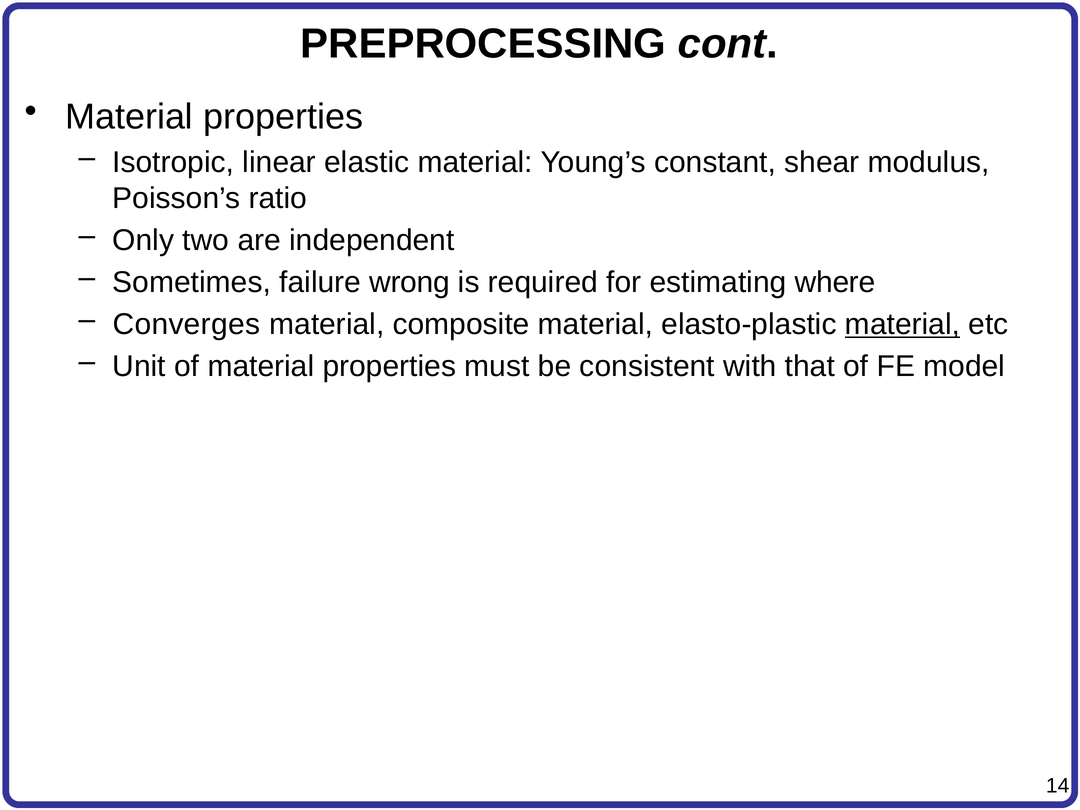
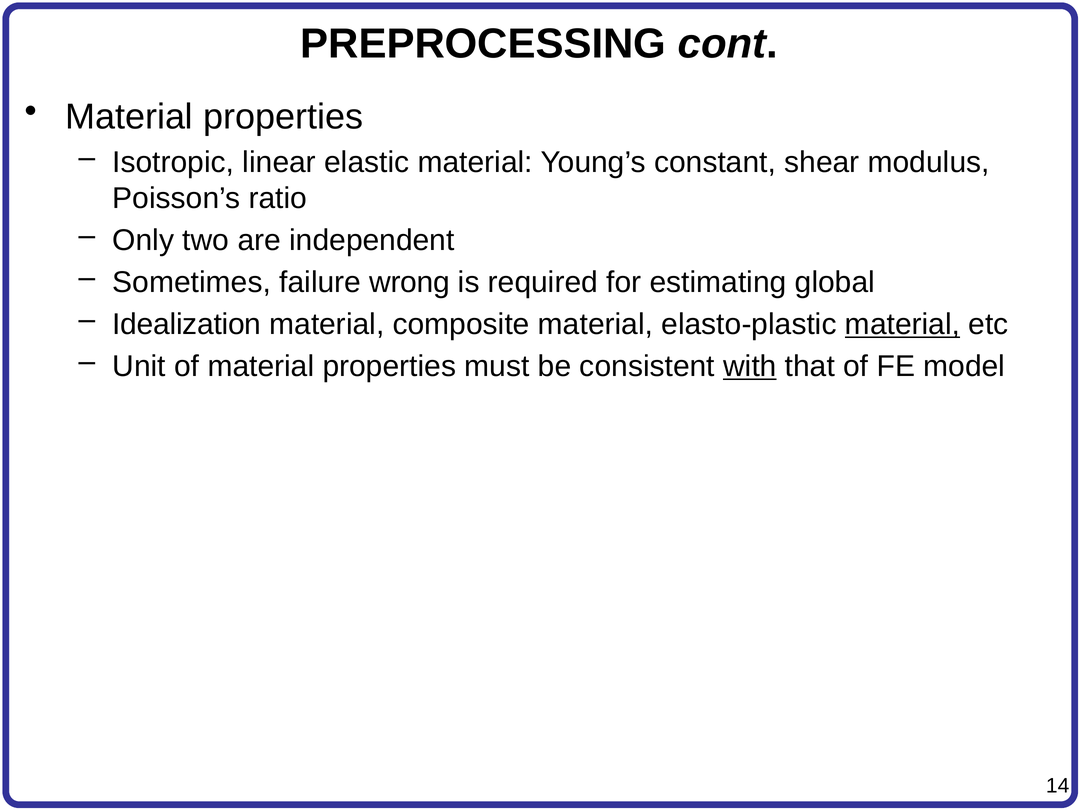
where: where -> global
Converges: Converges -> Idealization
with underline: none -> present
